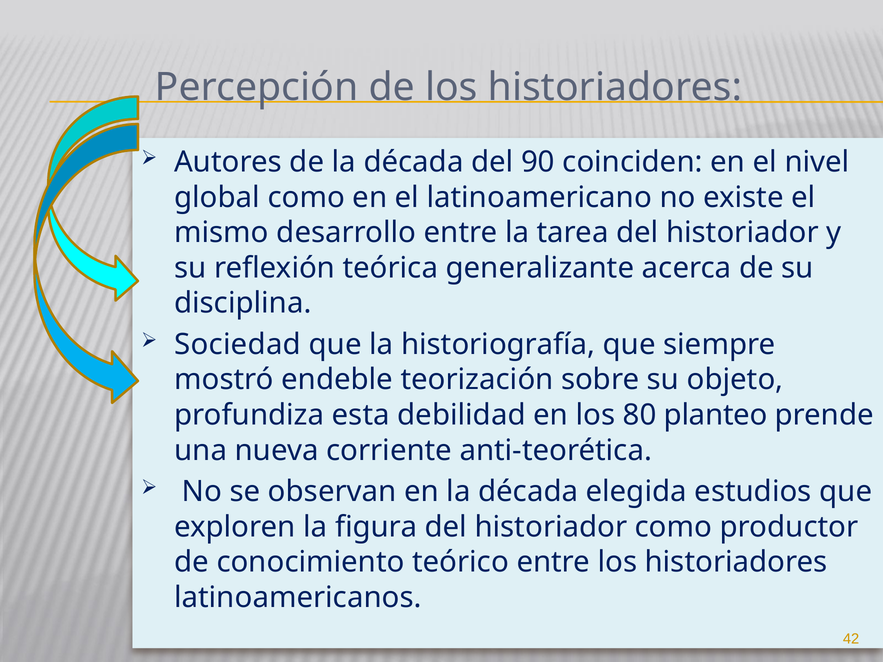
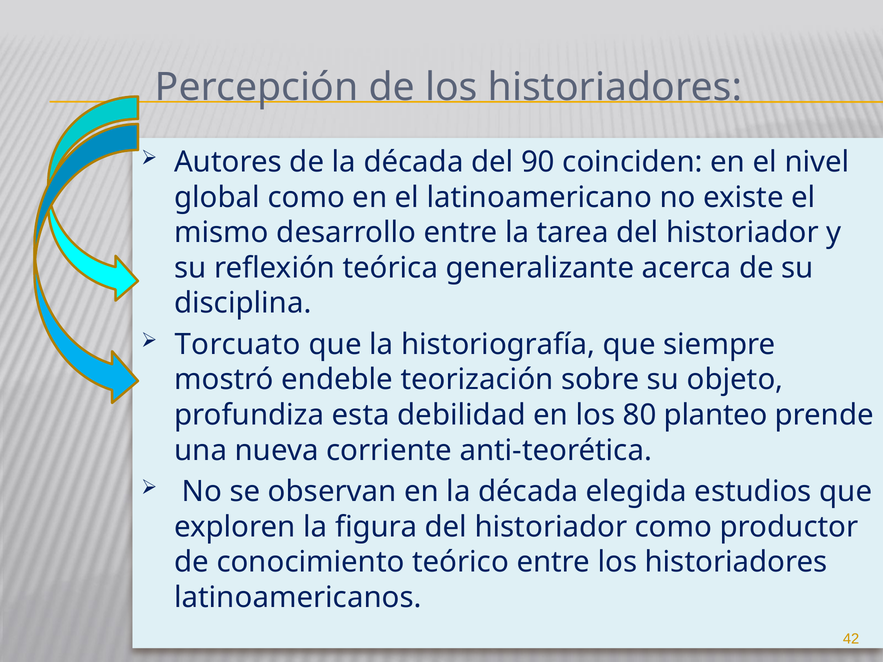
Sociedad: Sociedad -> Torcuato
